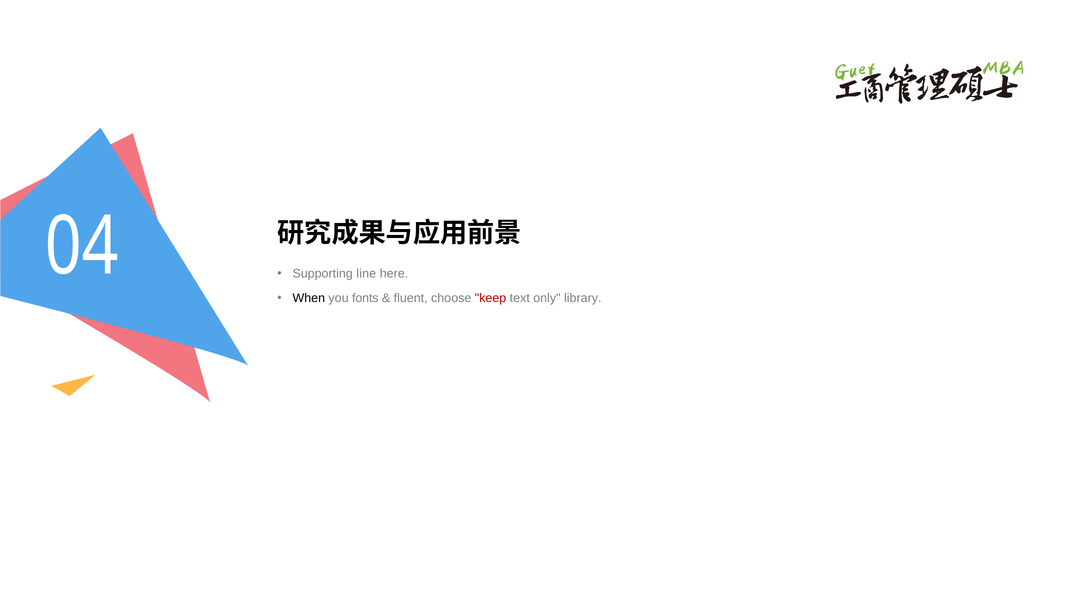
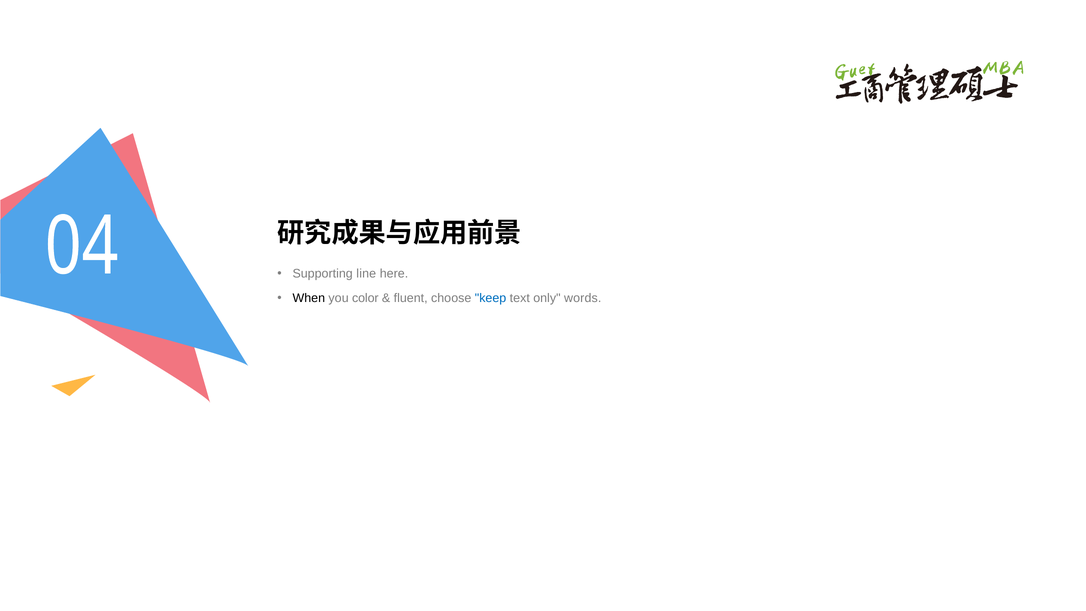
fonts: fonts -> color
keep colour: red -> blue
library: library -> words
